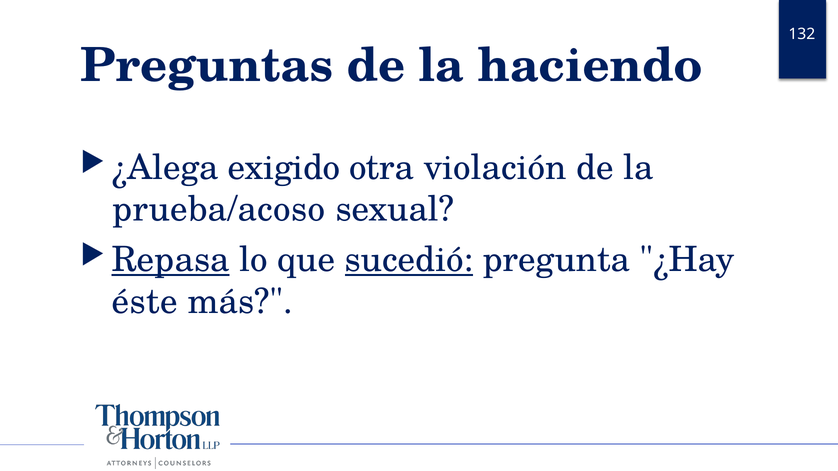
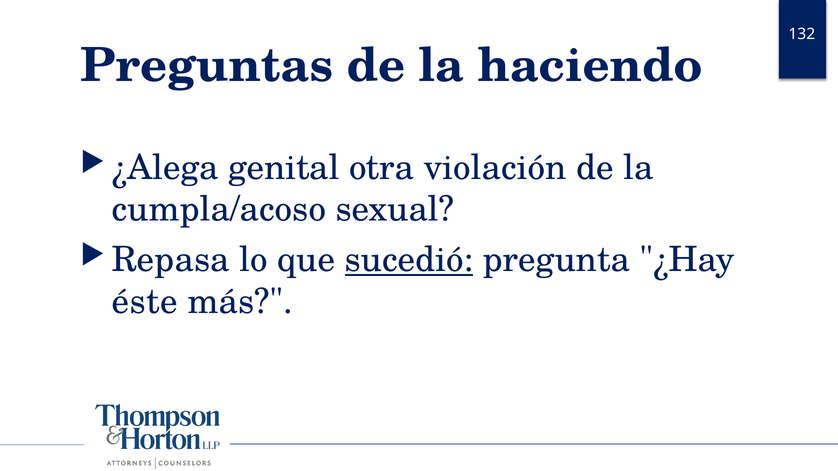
exigido: exigido -> genital
prueba/acoso: prueba/acoso -> cumpla/acoso
Repasa underline: present -> none
